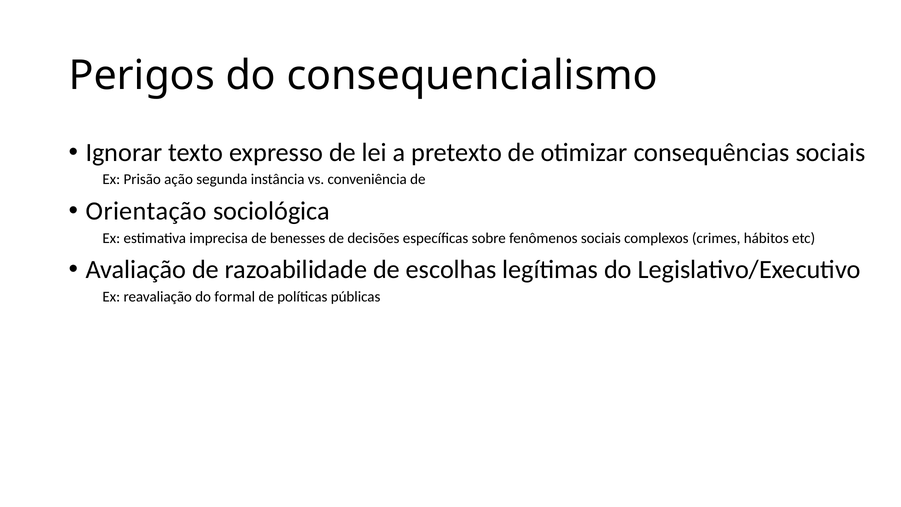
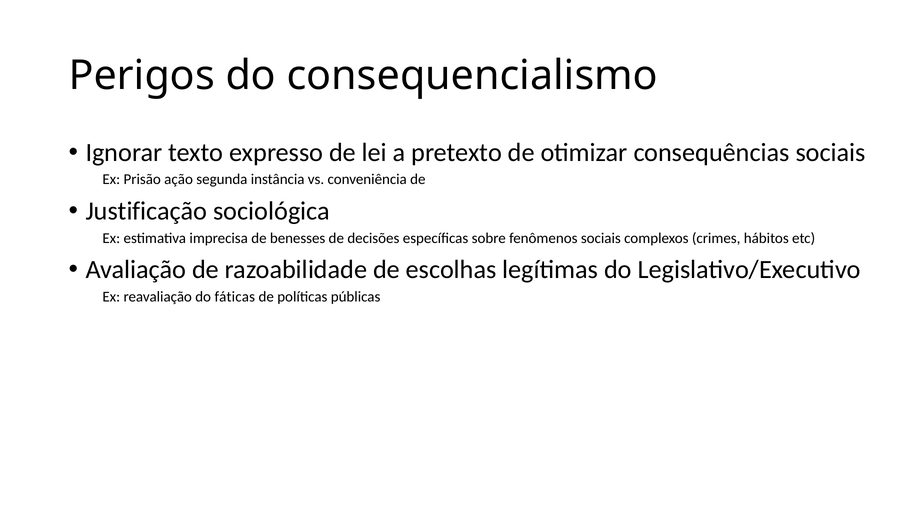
Orientação: Orientação -> Justificação
formal: formal -> fáticas
